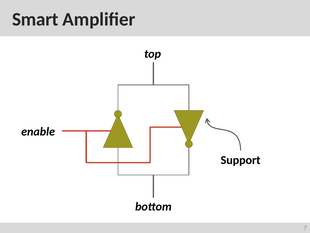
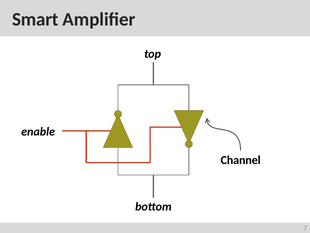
Support: Support -> Channel
